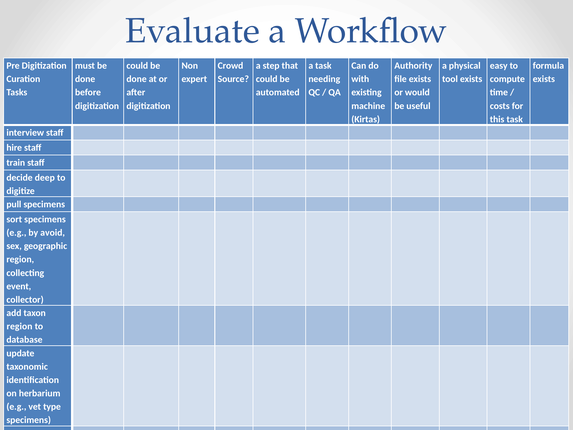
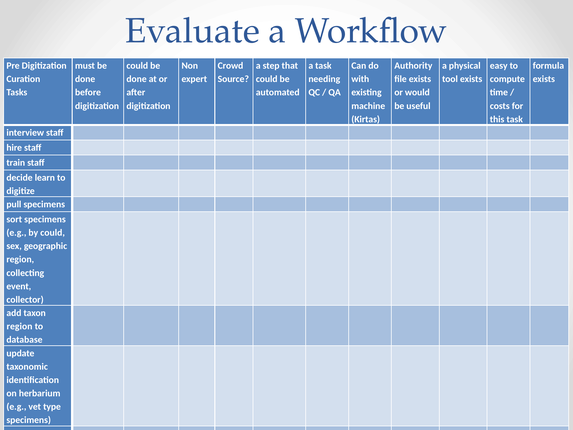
deep: deep -> learn
by avoid: avoid -> could
